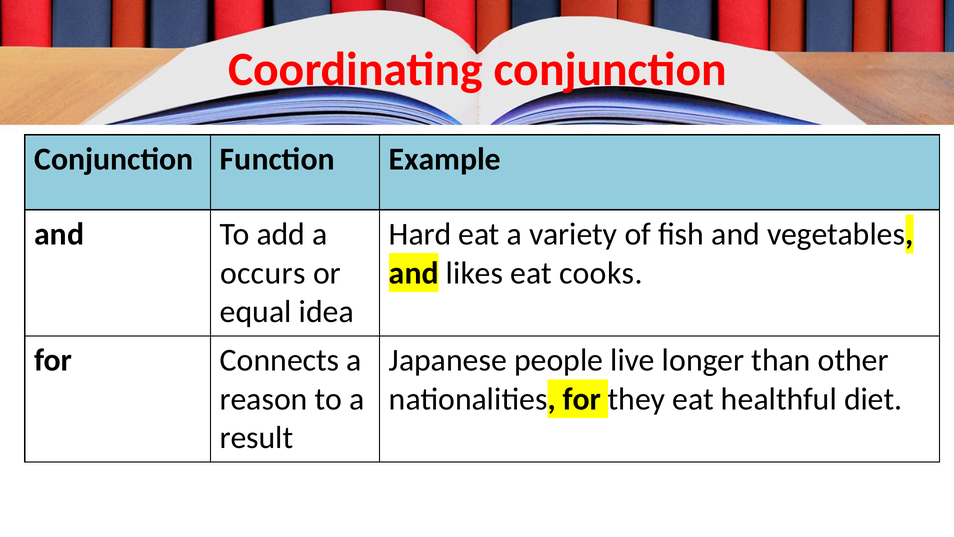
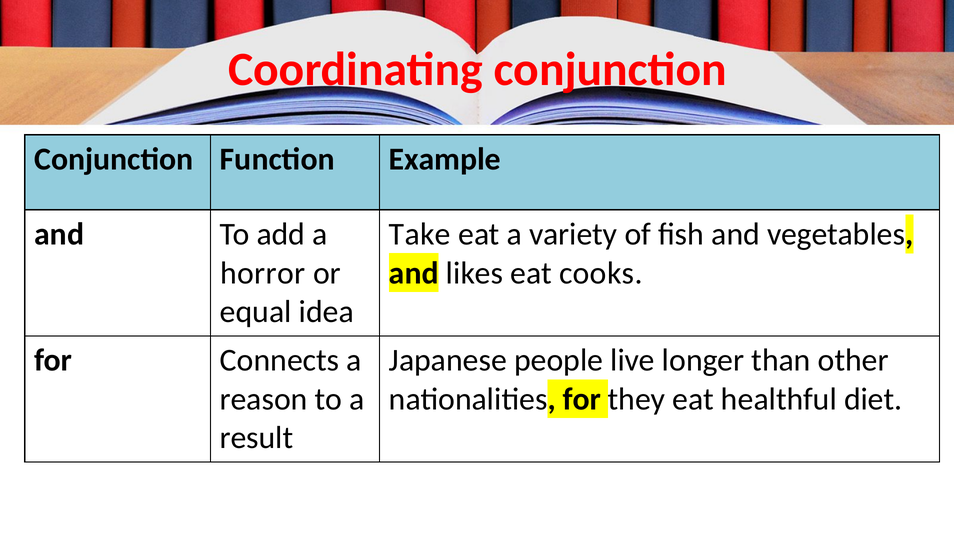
Hard: Hard -> Take
occurs: occurs -> horror
